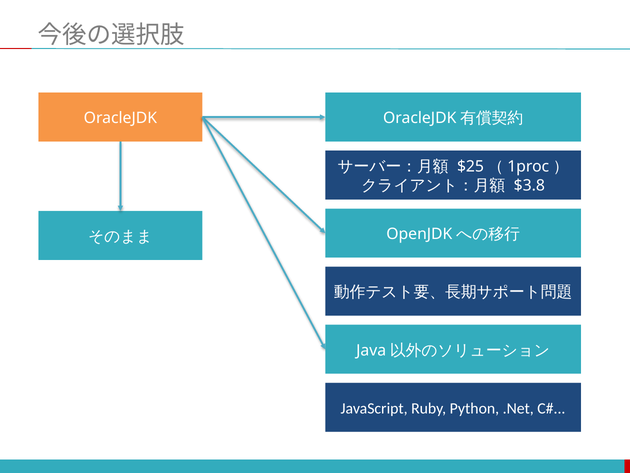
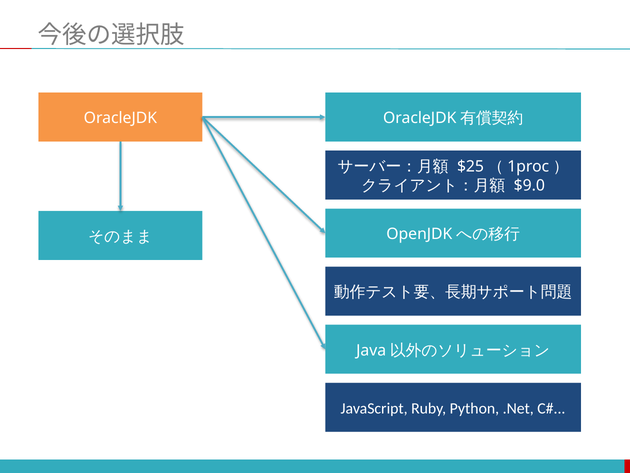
$3.8: $3.8 -> $9.0
